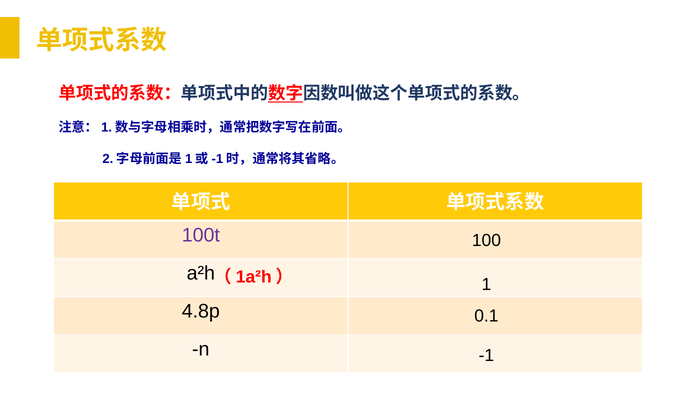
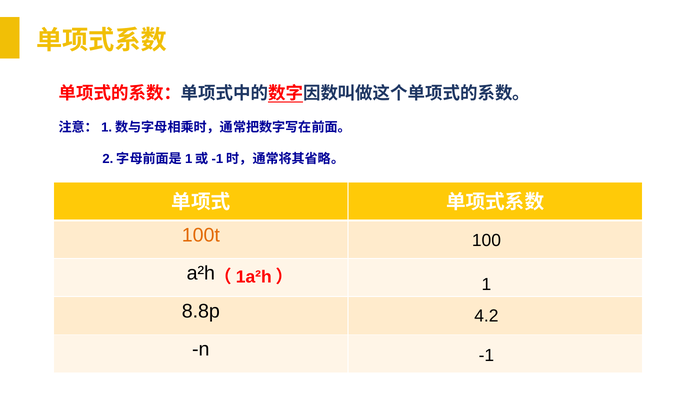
100t colour: purple -> orange
4.8p: 4.8p -> 8.8p
0.1: 0.1 -> 4.2
